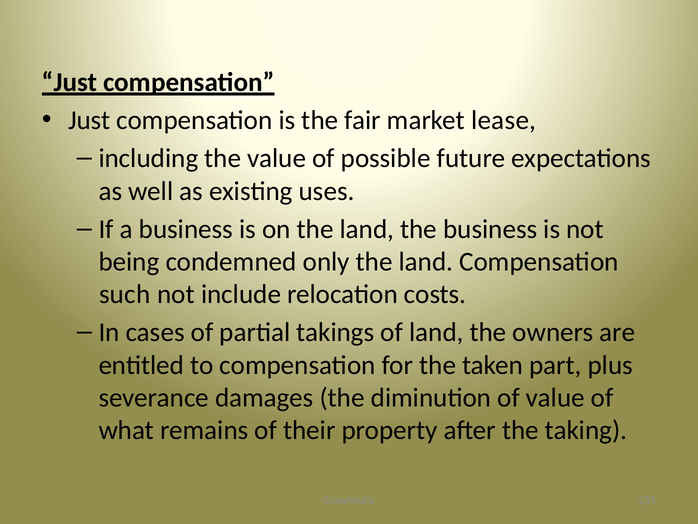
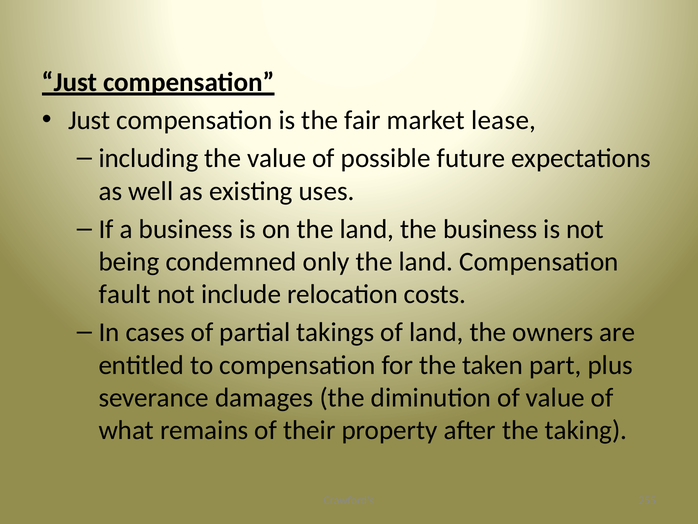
such: such -> fault
